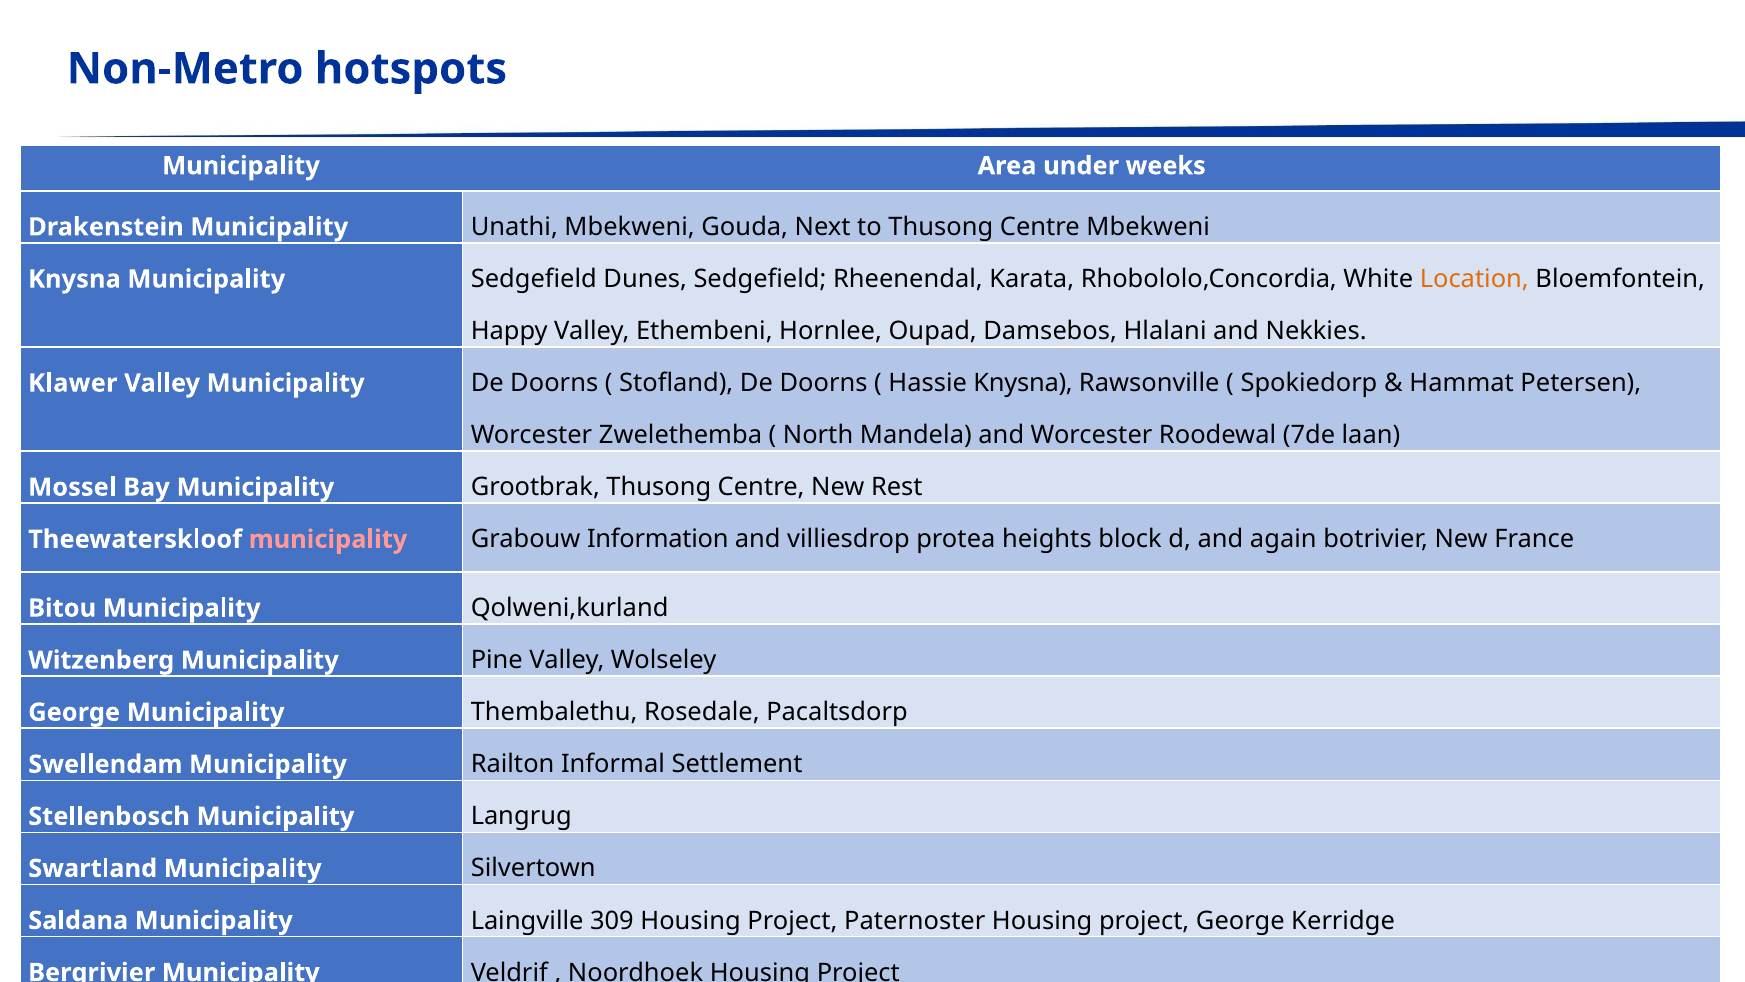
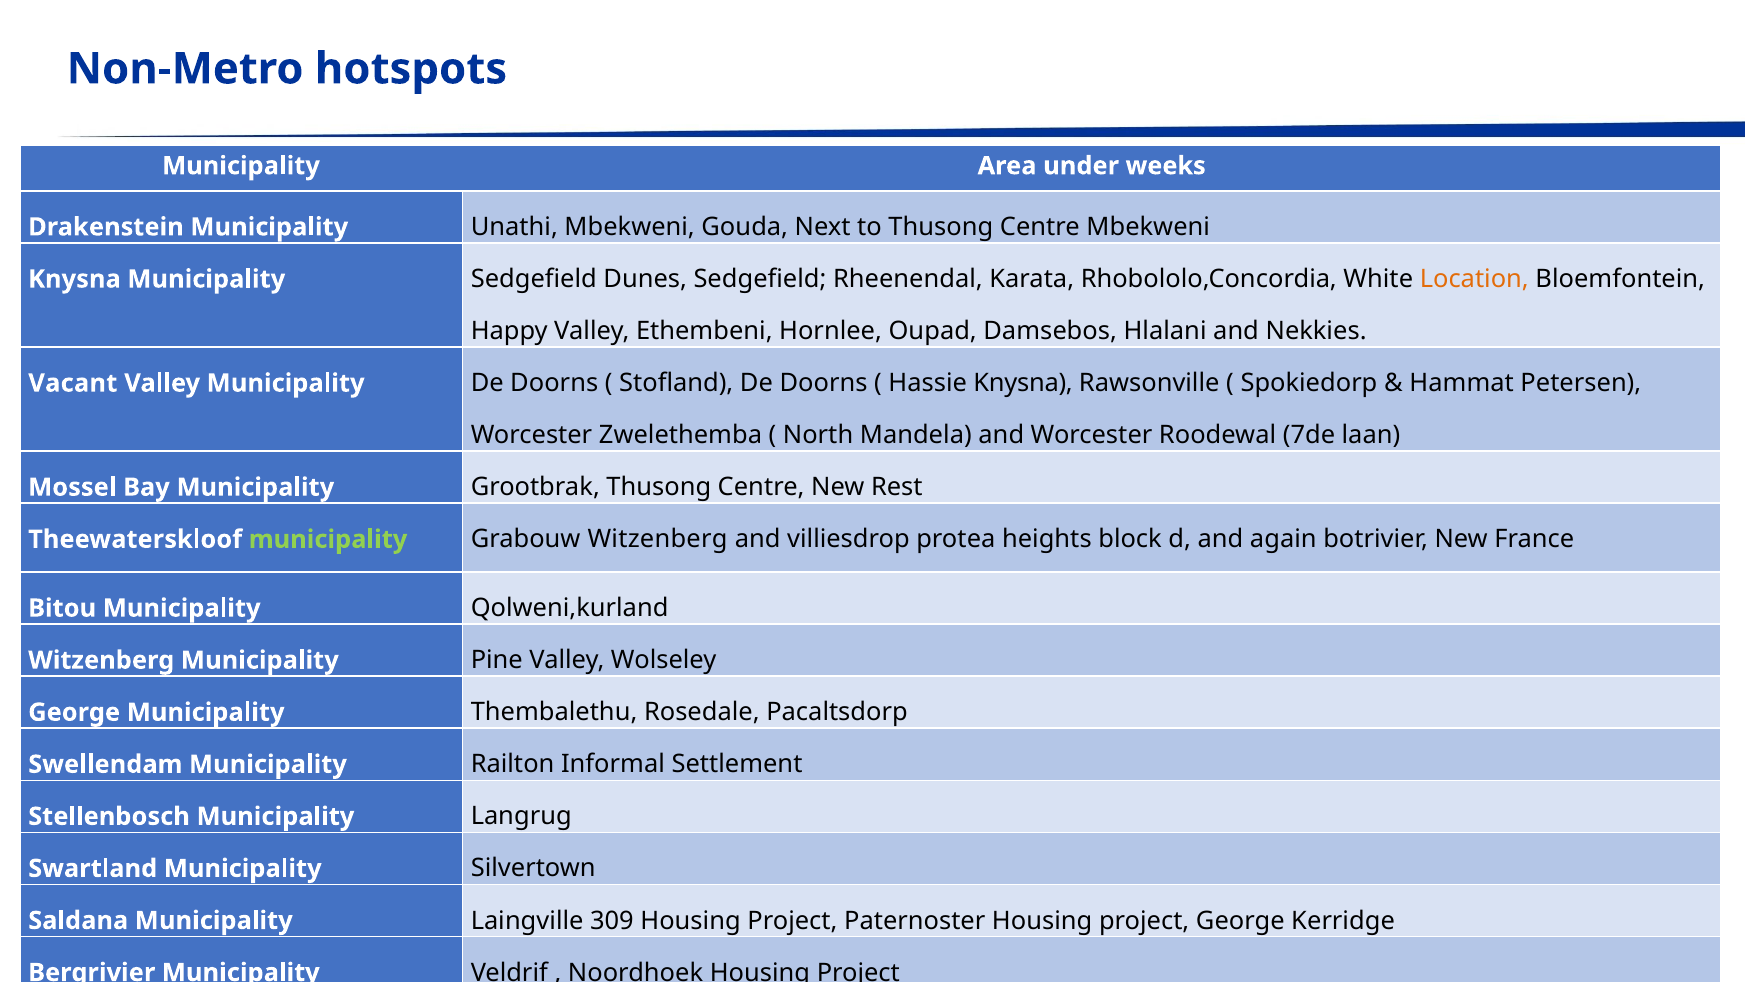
Klawer at (73, 383): Klawer -> Vacant
municipality at (328, 539) colour: pink -> light green
Grabouw Information: Information -> Witzenberg
